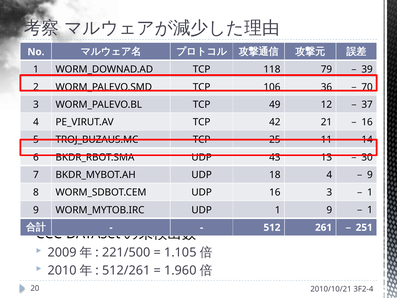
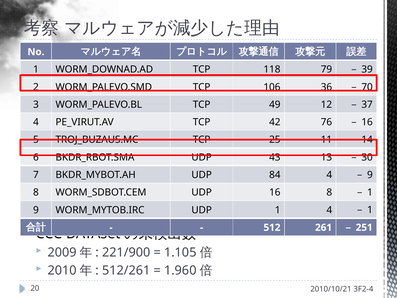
21: 21 -> 76
18: 18 -> 84
16 3: 3 -> 8
UDP 1 9: 9 -> 4
221/500: 221/500 -> 221/900
